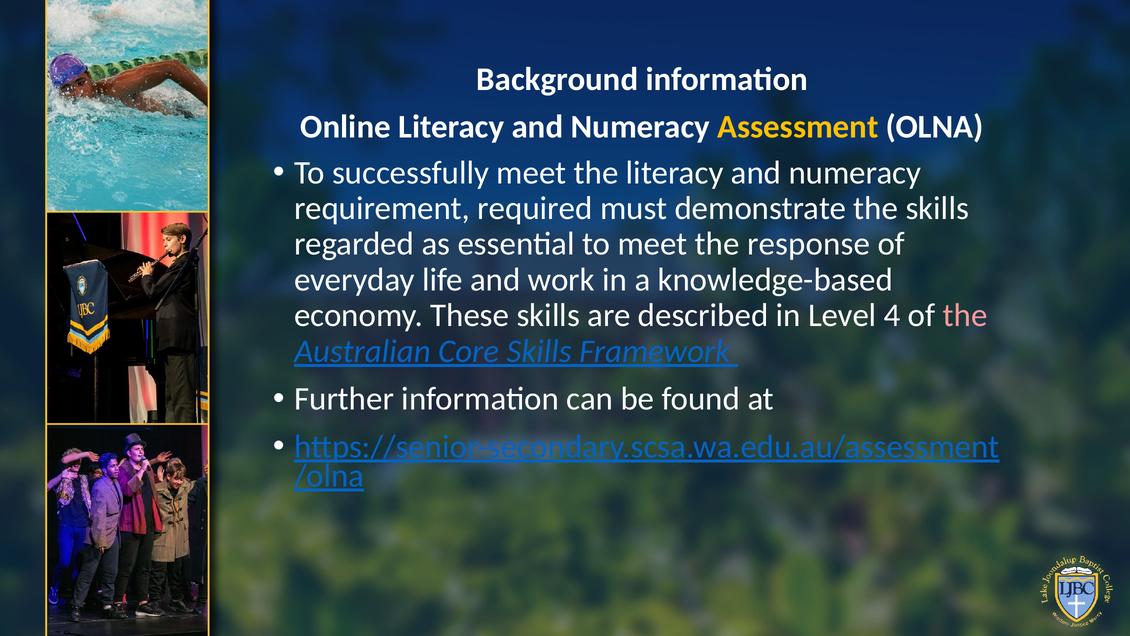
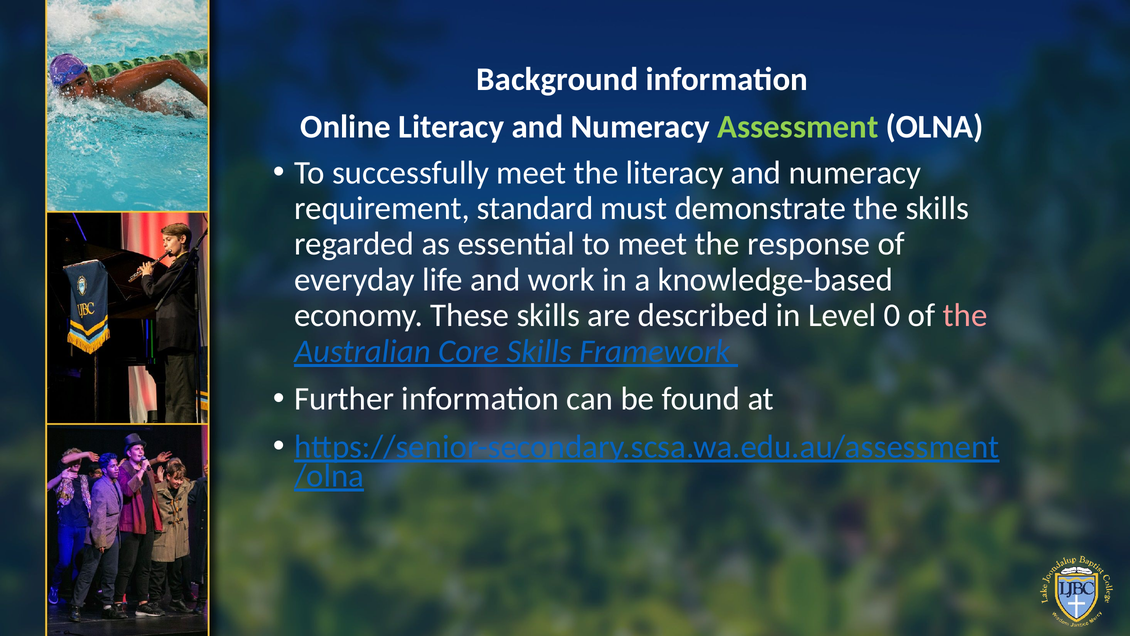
Assessment colour: yellow -> light green
required: required -> standard
4: 4 -> 0
